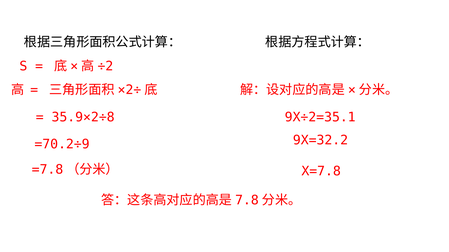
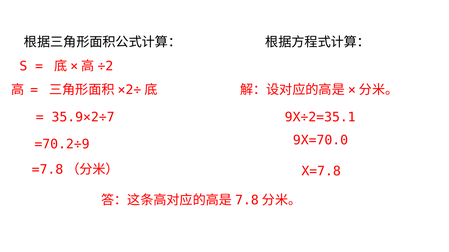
35.9×2÷8: 35.9×2÷8 -> 35.9×2÷7
9X=32.2: 9X=32.2 -> 9X=70.0
